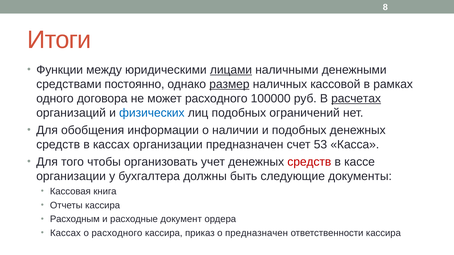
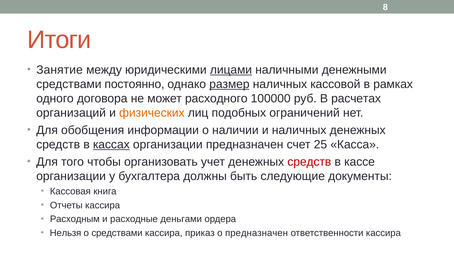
Функции: Функции -> Занятие
расчетах underline: present -> none
физических colour: blue -> orange
и подобных: подобных -> наличных
кассах at (111, 145) underline: none -> present
53: 53 -> 25
документ: документ -> деньгами
Кассах at (65, 233): Кассах -> Нельзя
о расходного: расходного -> средствами
